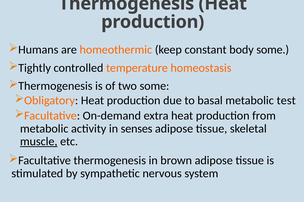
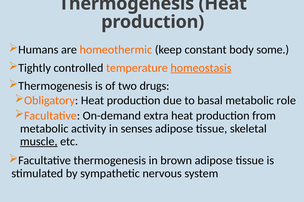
homeostasis underline: none -> present
two some: some -> drugs
test: test -> role
